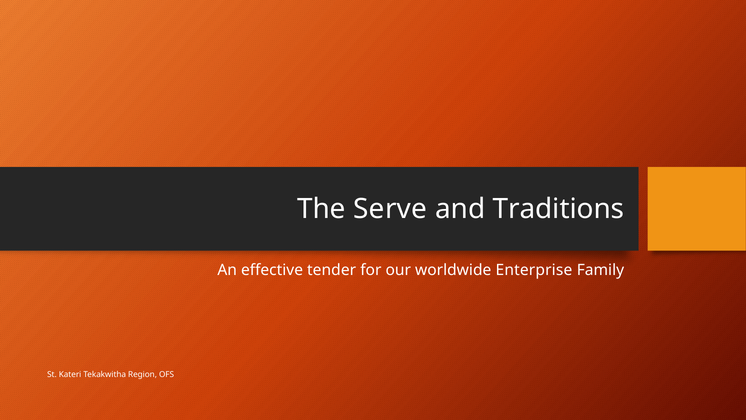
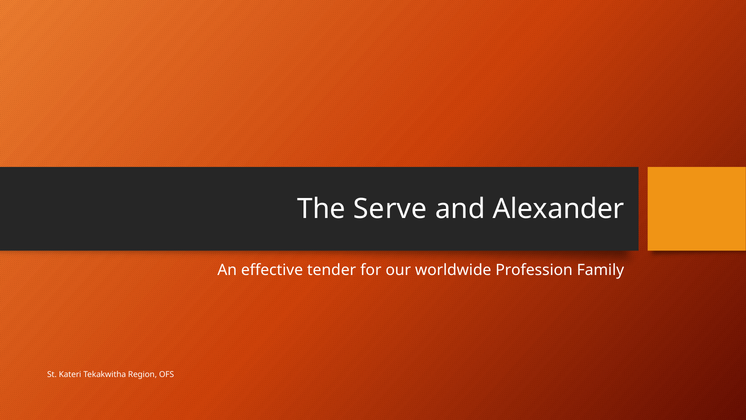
Traditions: Traditions -> Alexander
Enterprise: Enterprise -> Profession
